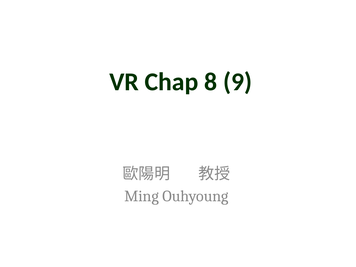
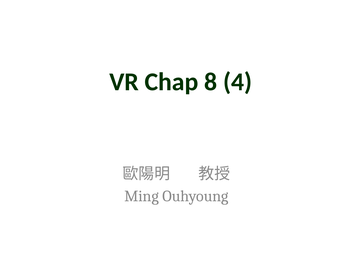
9: 9 -> 4
